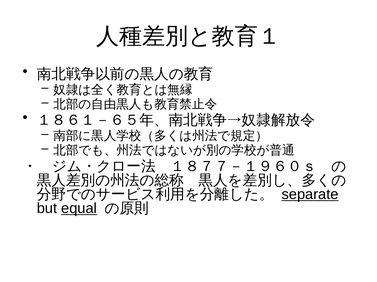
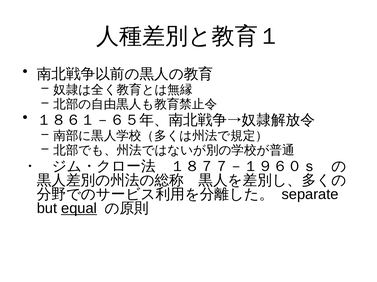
separate underline: present -> none
